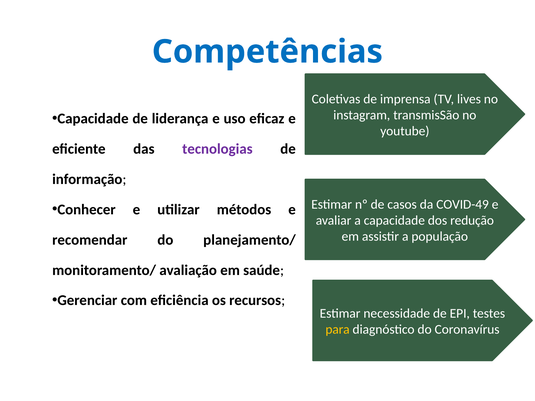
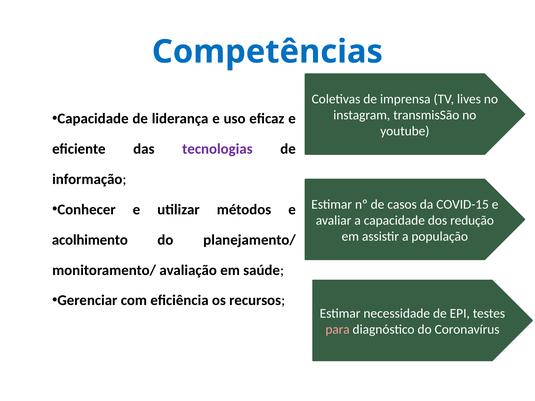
COVID-49: COVID-49 -> COVID-15
recomendar: recomendar -> acolhimento
para colour: yellow -> pink
